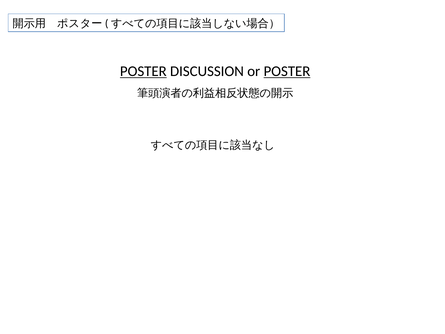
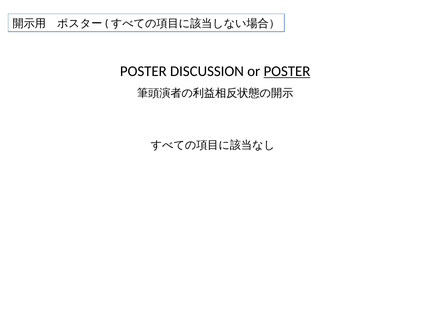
POSTER at (143, 71) underline: present -> none
